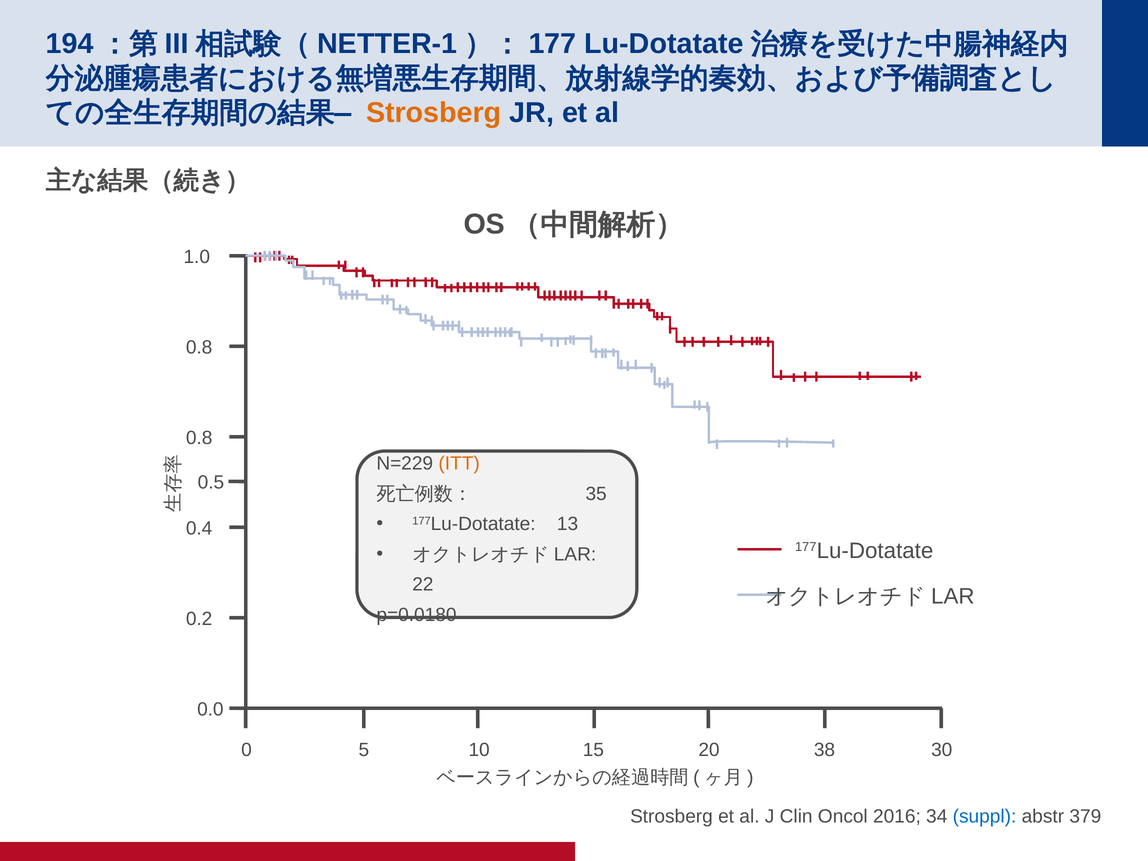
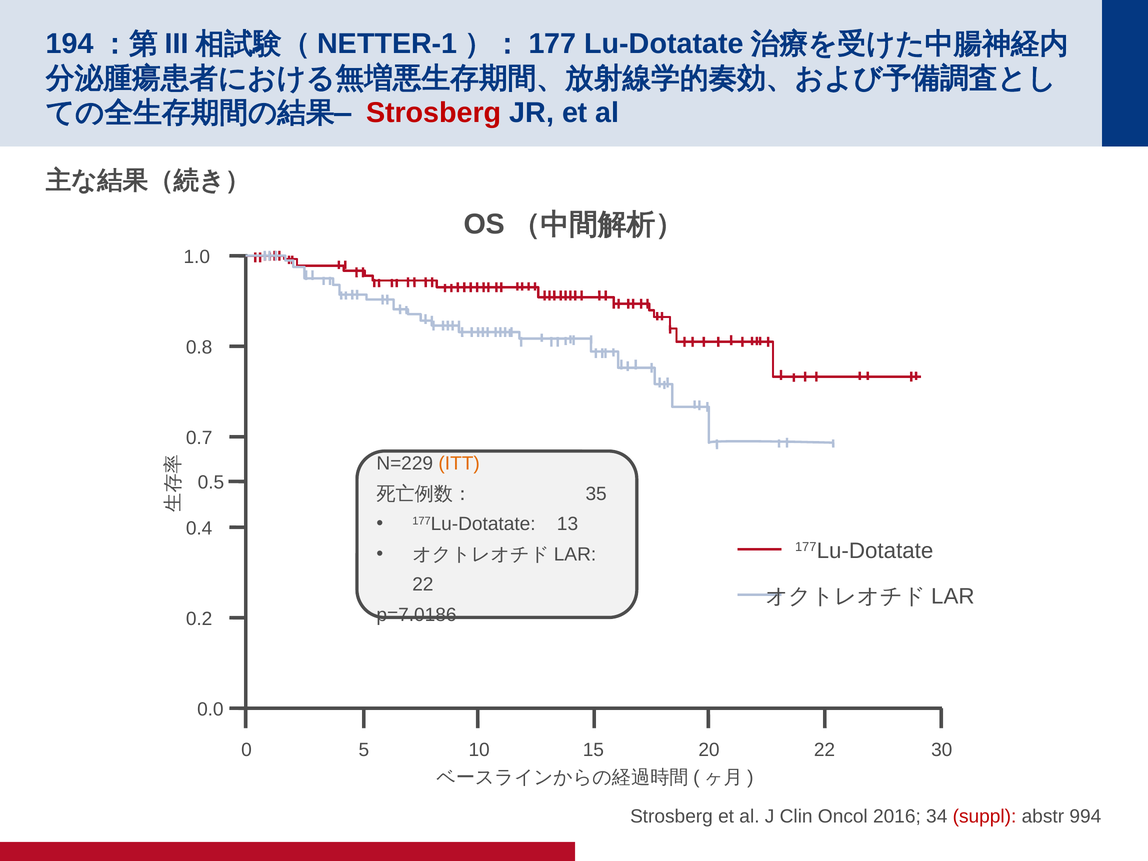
Strosberg at (434, 113) colour: orange -> red
0.8 at (199, 438): 0.8 -> 0.7
p=0.0180: p=0.0180 -> p=7.0186
20 38: 38 -> 22
suppl colour: blue -> red
379: 379 -> 994
